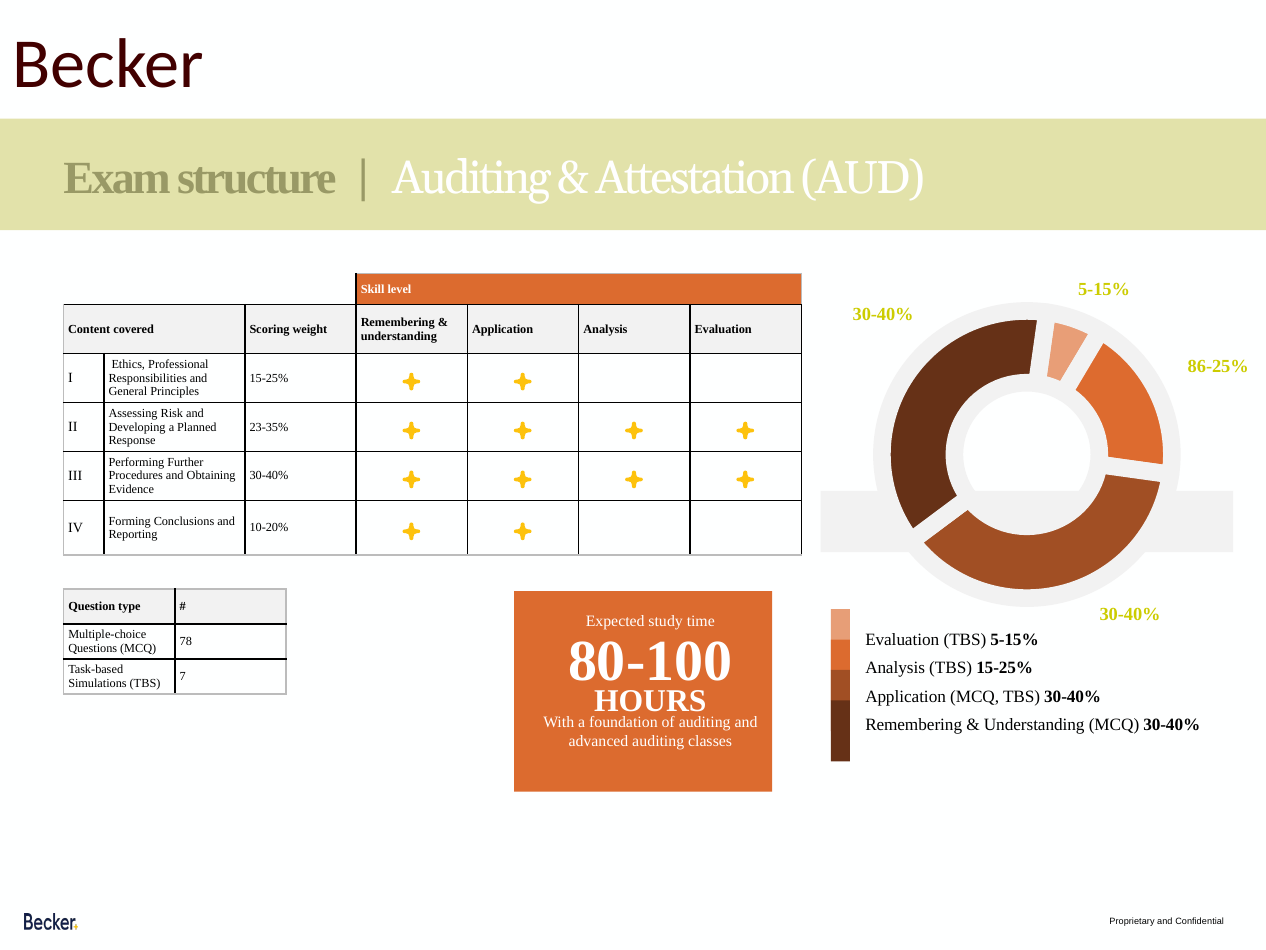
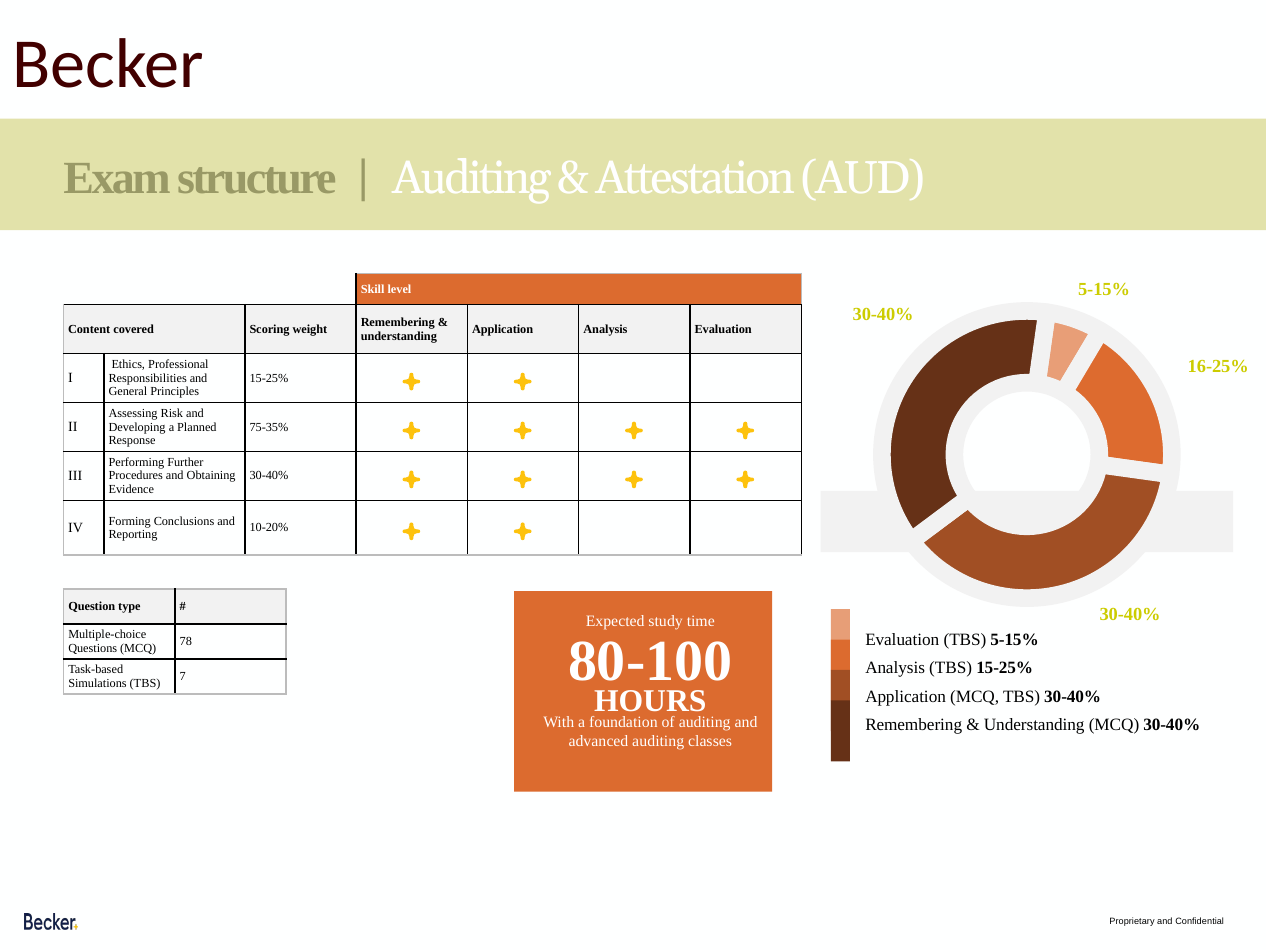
86-25%: 86-25% -> 16-25%
23-35%: 23-35% -> 75-35%
